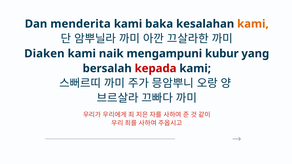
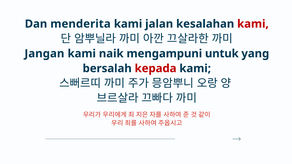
baka: baka -> jalan
kami at (253, 24) colour: orange -> red
Diaken: Diaken -> Jangan
kubur: kubur -> untuk
